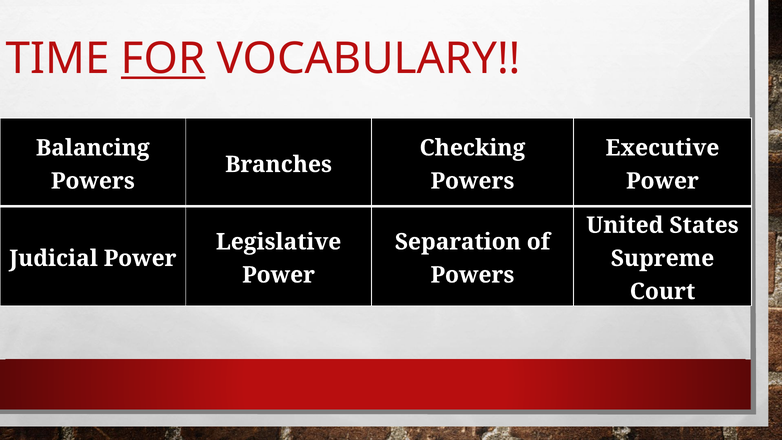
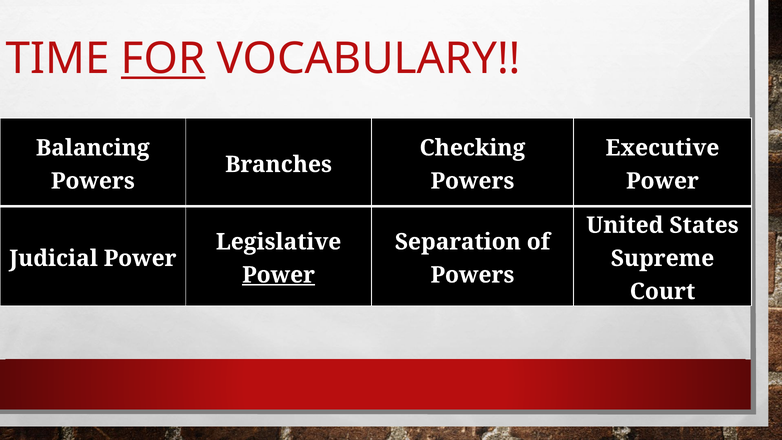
Power at (279, 275) underline: none -> present
